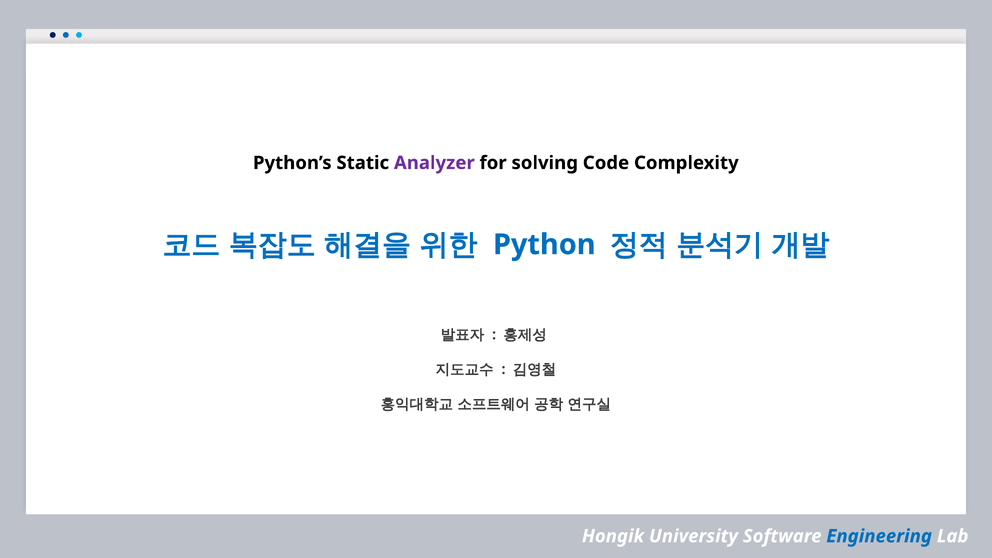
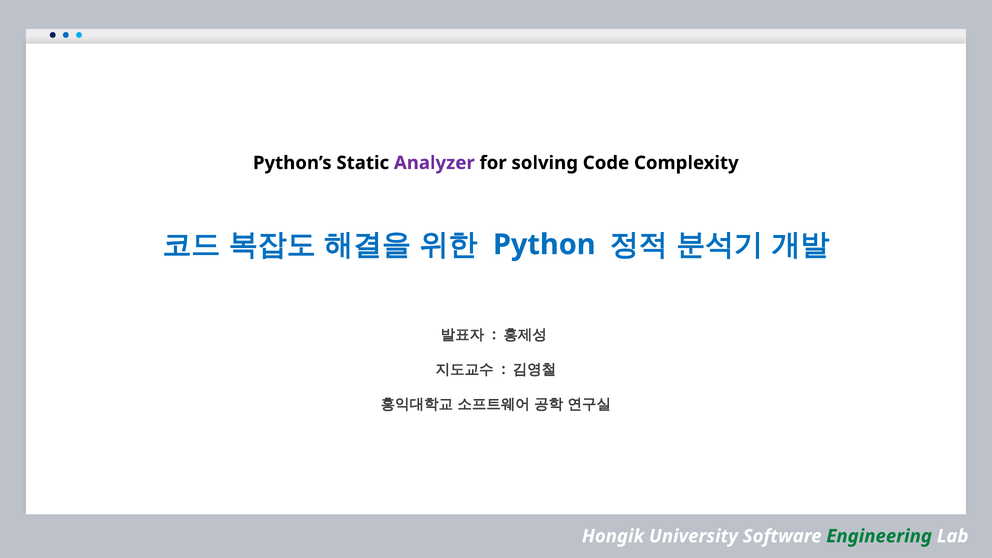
Engineering colour: blue -> green
